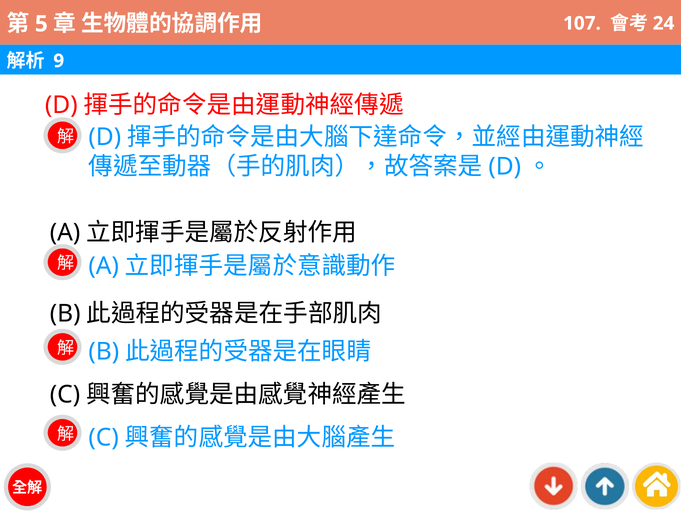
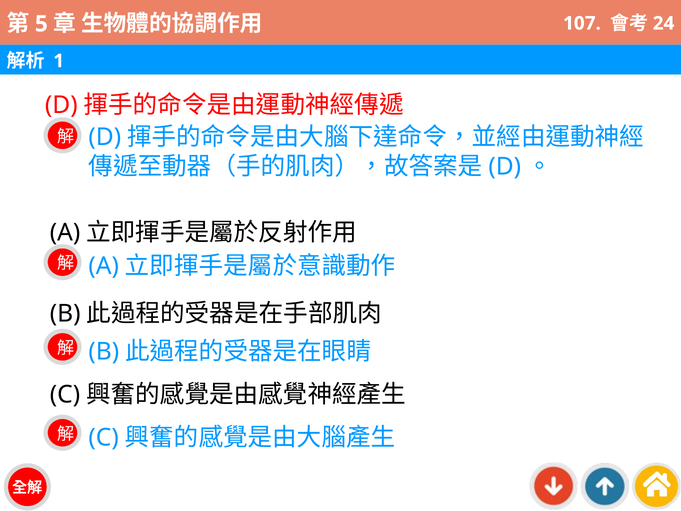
9: 9 -> 1
